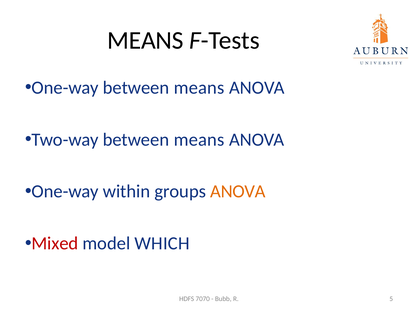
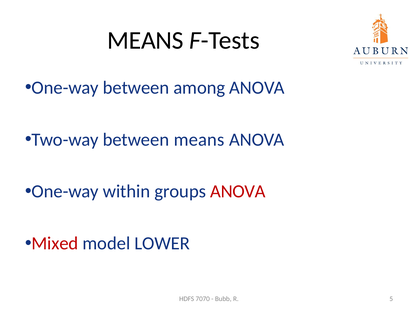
One-way between means: means -> among
ANOVA at (238, 192) colour: orange -> red
WHICH: WHICH -> LOWER
